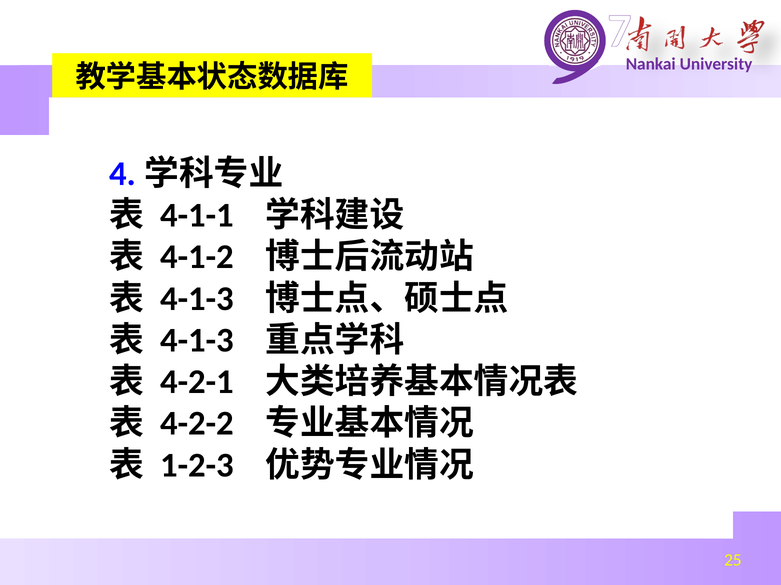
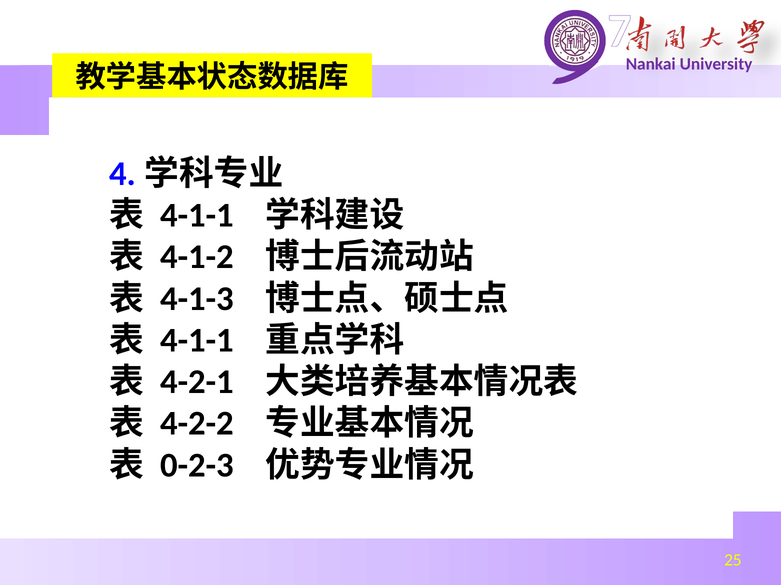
4-1-3 at (197, 341): 4-1-3 -> 4-1-1
1-2-3: 1-2-3 -> 0-2-3
